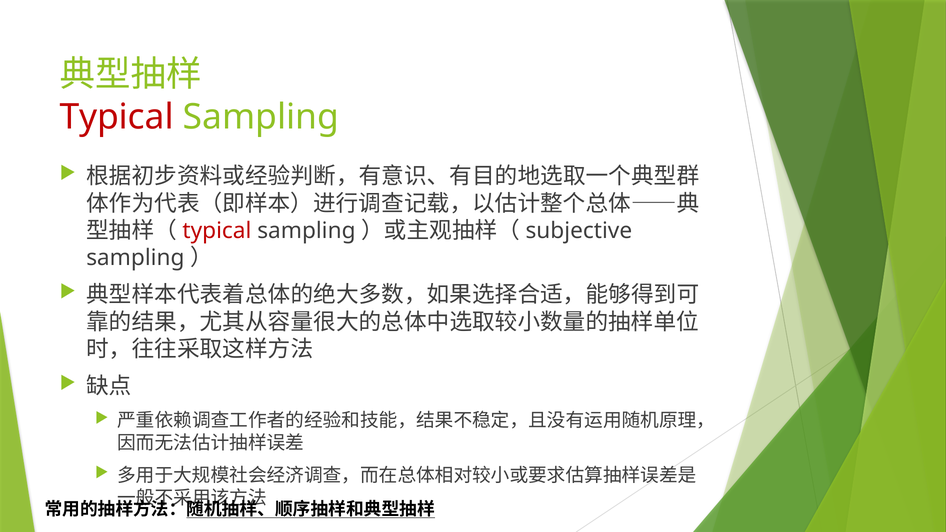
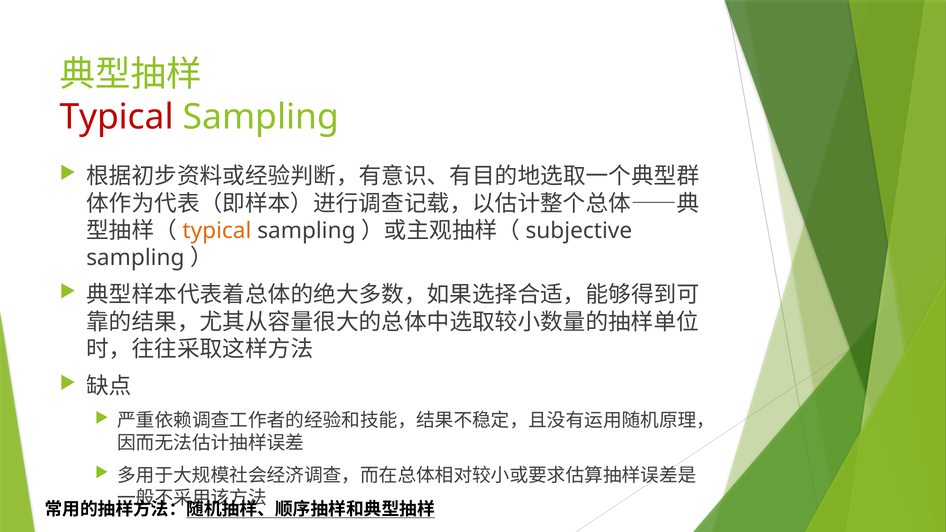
typical at (217, 231) colour: red -> orange
